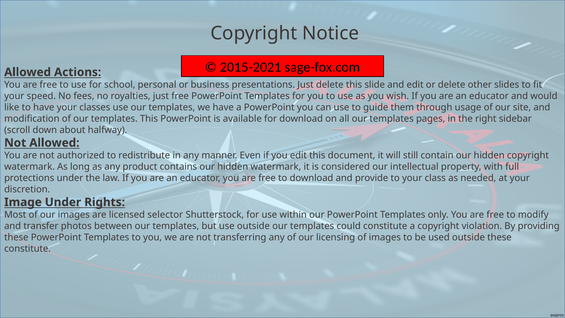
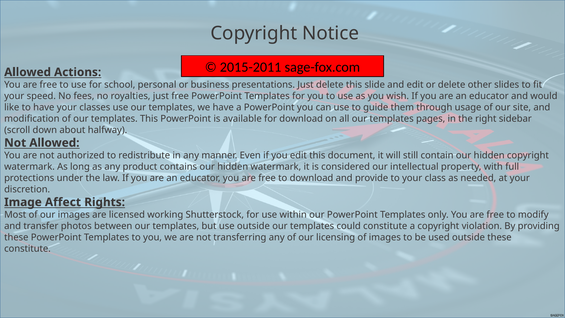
2015-2021: 2015-2021 -> 2015-2011
Image Under: Under -> Affect
selector: selector -> working
